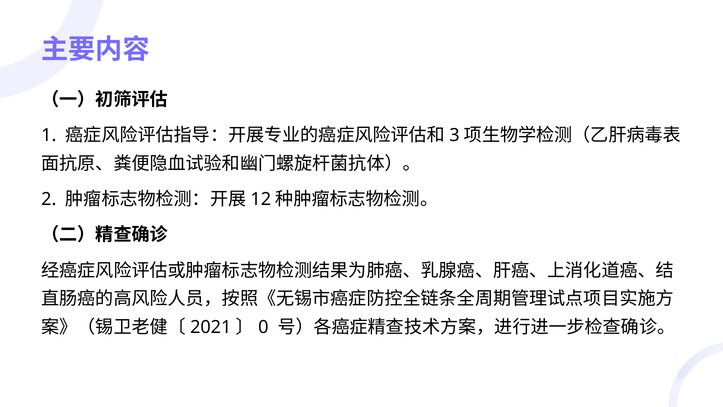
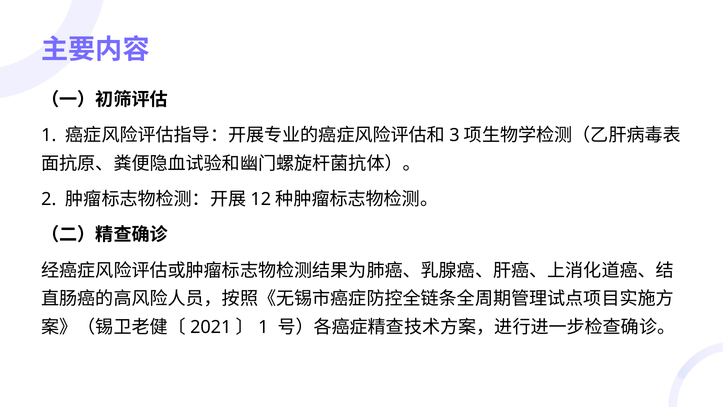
0 at (263, 327): 0 -> 1
